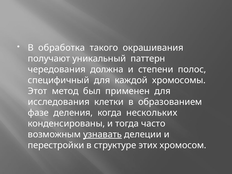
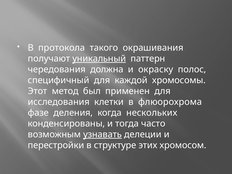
обработка: обработка -> протокола
уникальный underline: none -> present
степени: степени -> окраску
образованием: образованием -> флюорохрома
